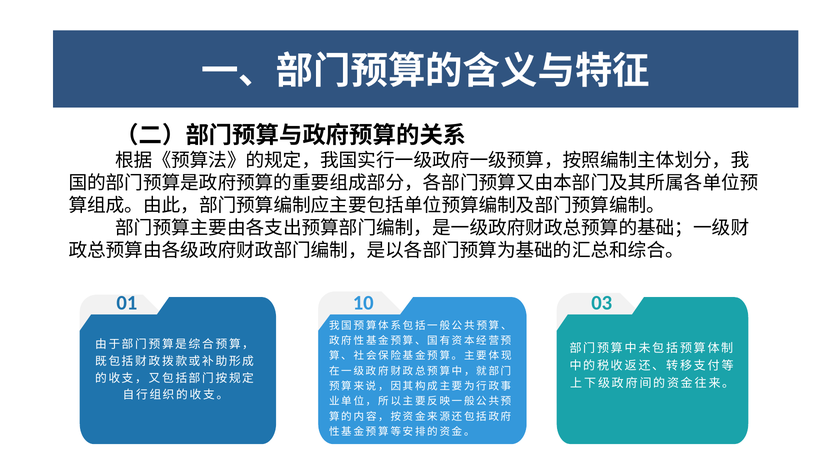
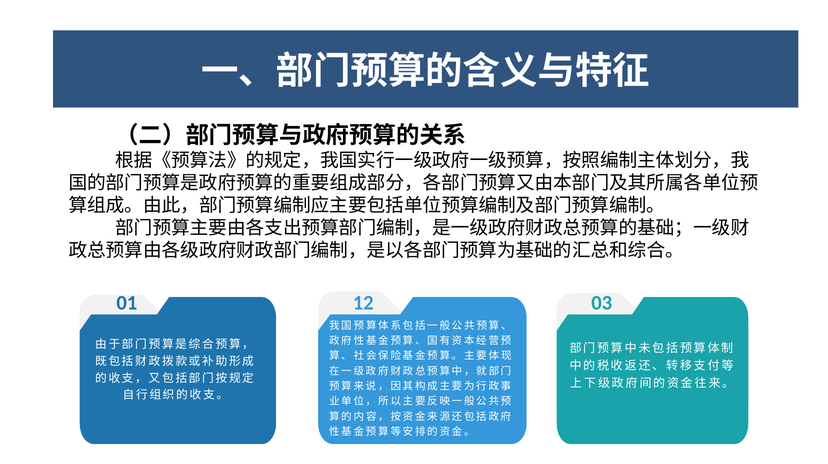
10: 10 -> 12
